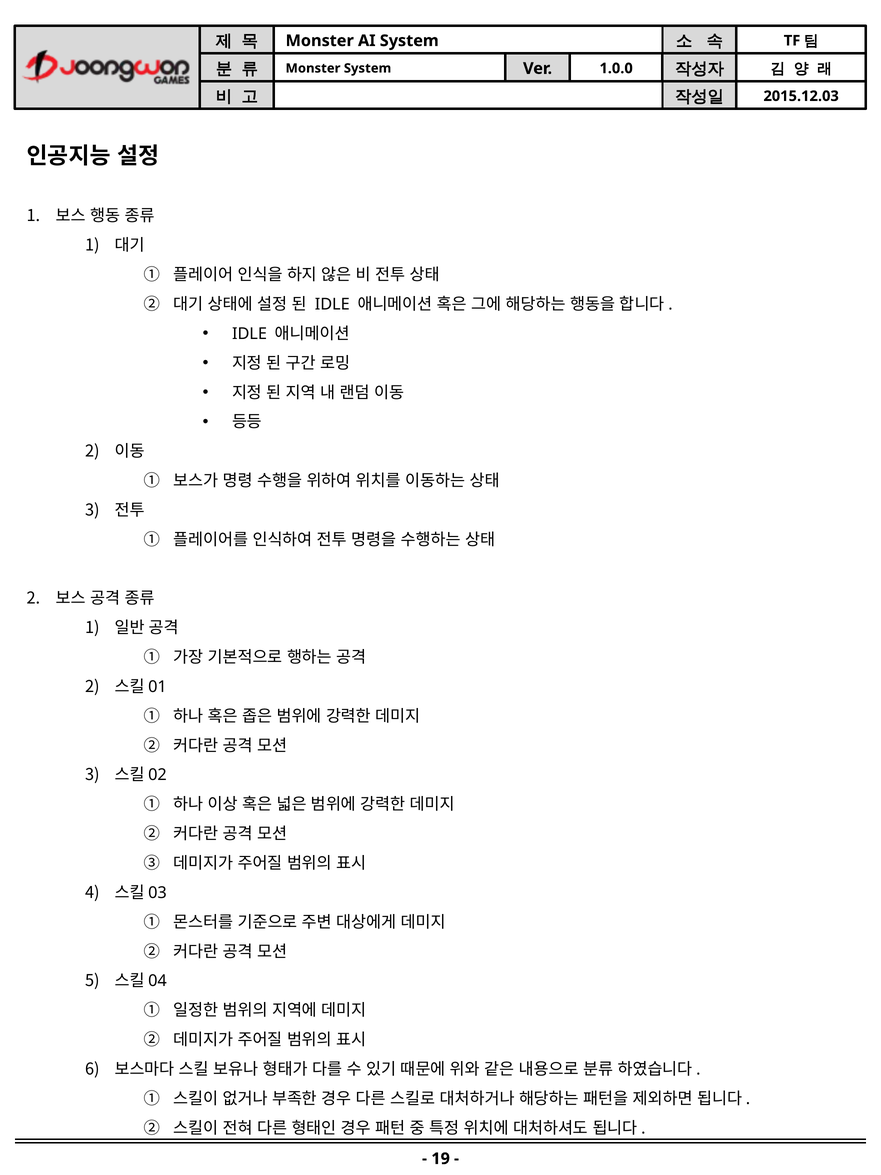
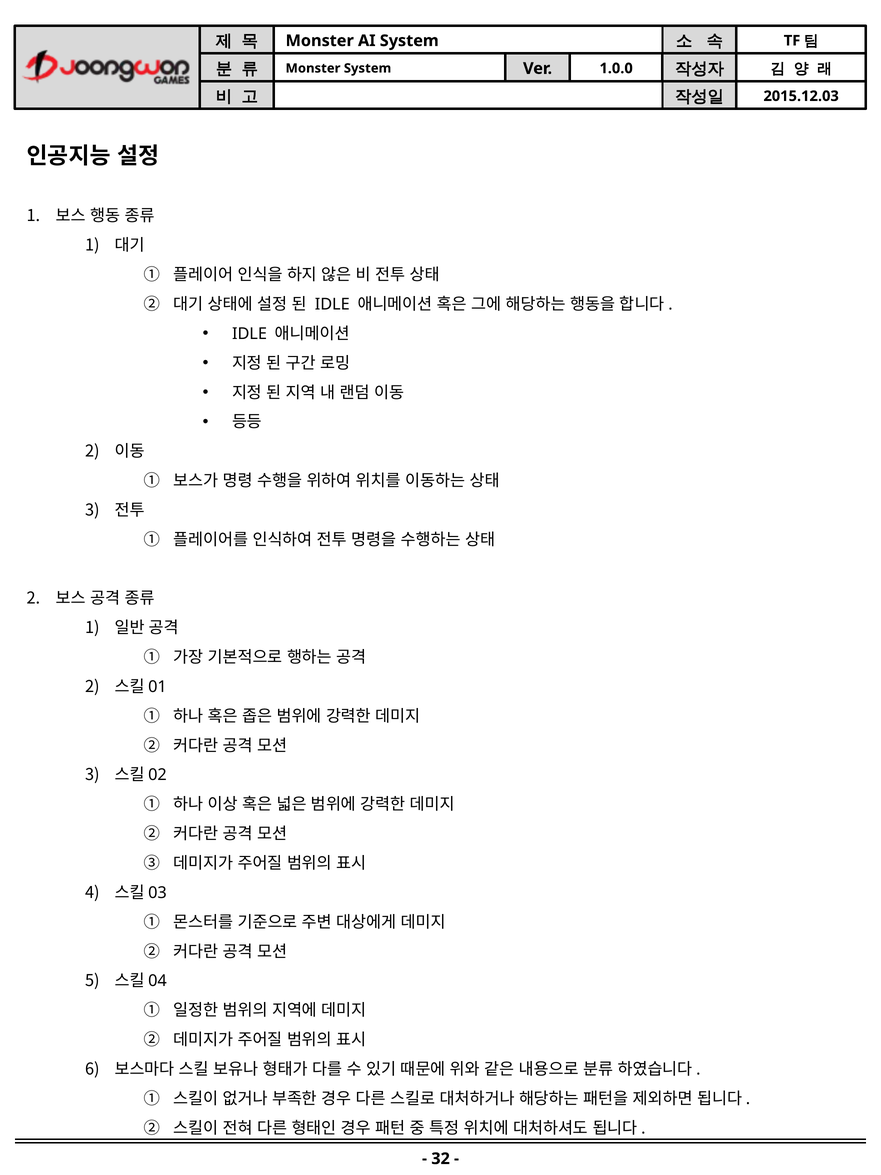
19: 19 -> 32
